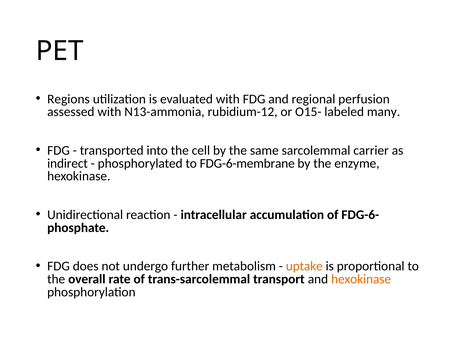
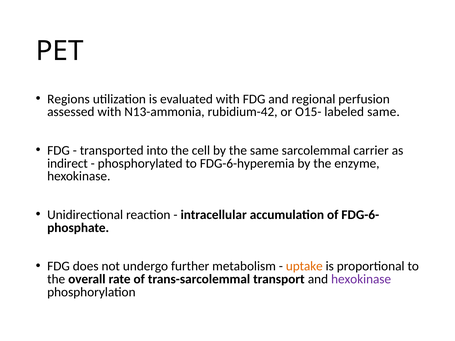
rubidium-12: rubidium-12 -> rubidium-42
labeled many: many -> same
FDG-6-membrane: FDG-6-membrane -> FDG-6-hyperemia
hexokinase at (361, 279) colour: orange -> purple
